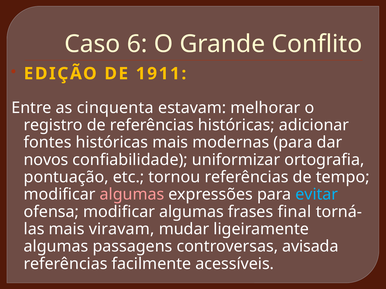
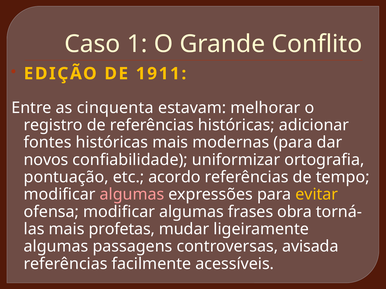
6: 6 -> 1
tornou: tornou -> acordo
evitar colour: light blue -> yellow
final: final -> obra
viravam: viravam -> profetas
